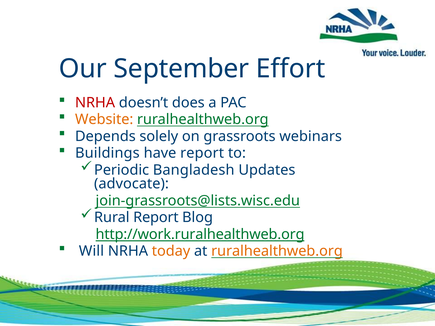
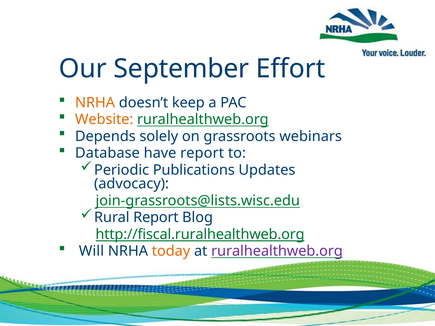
NRHA at (95, 103) colour: red -> orange
does: does -> keep
Buildings: Buildings -> Database
Bangladesh: Bangladesh -> Publications
advocate: advocate -> advocacy
http://work.ruralhealthweb.org: http://work.ruralhealthweb.org -> http://fiscal.ruralhealthweb.org
ruralhealthweb.org at (277, 251) colour: orange -> purple
